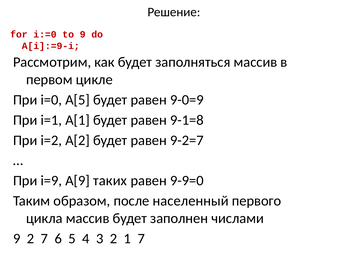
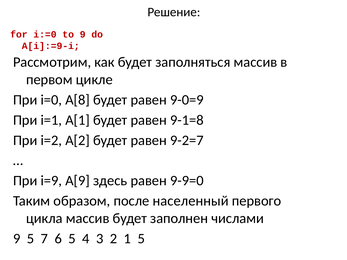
A[5: A[5 -> A[8
таких: таких -> здесь
9 2: 2 -> 5
1 7: 7 -> 5
